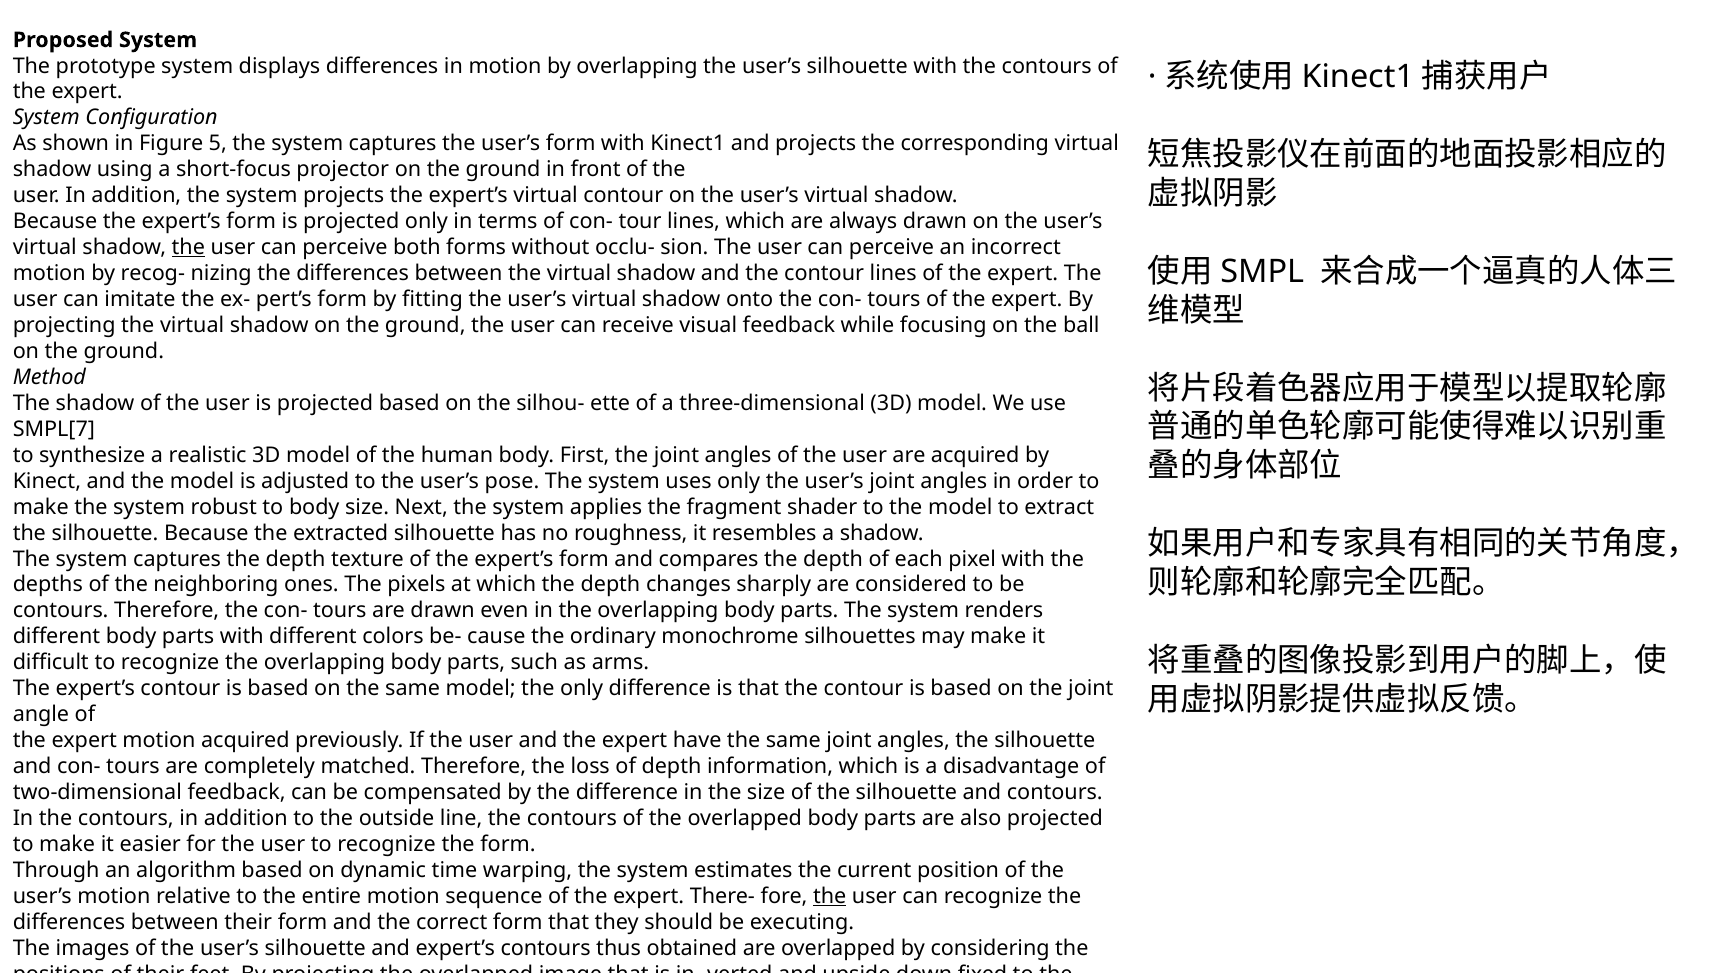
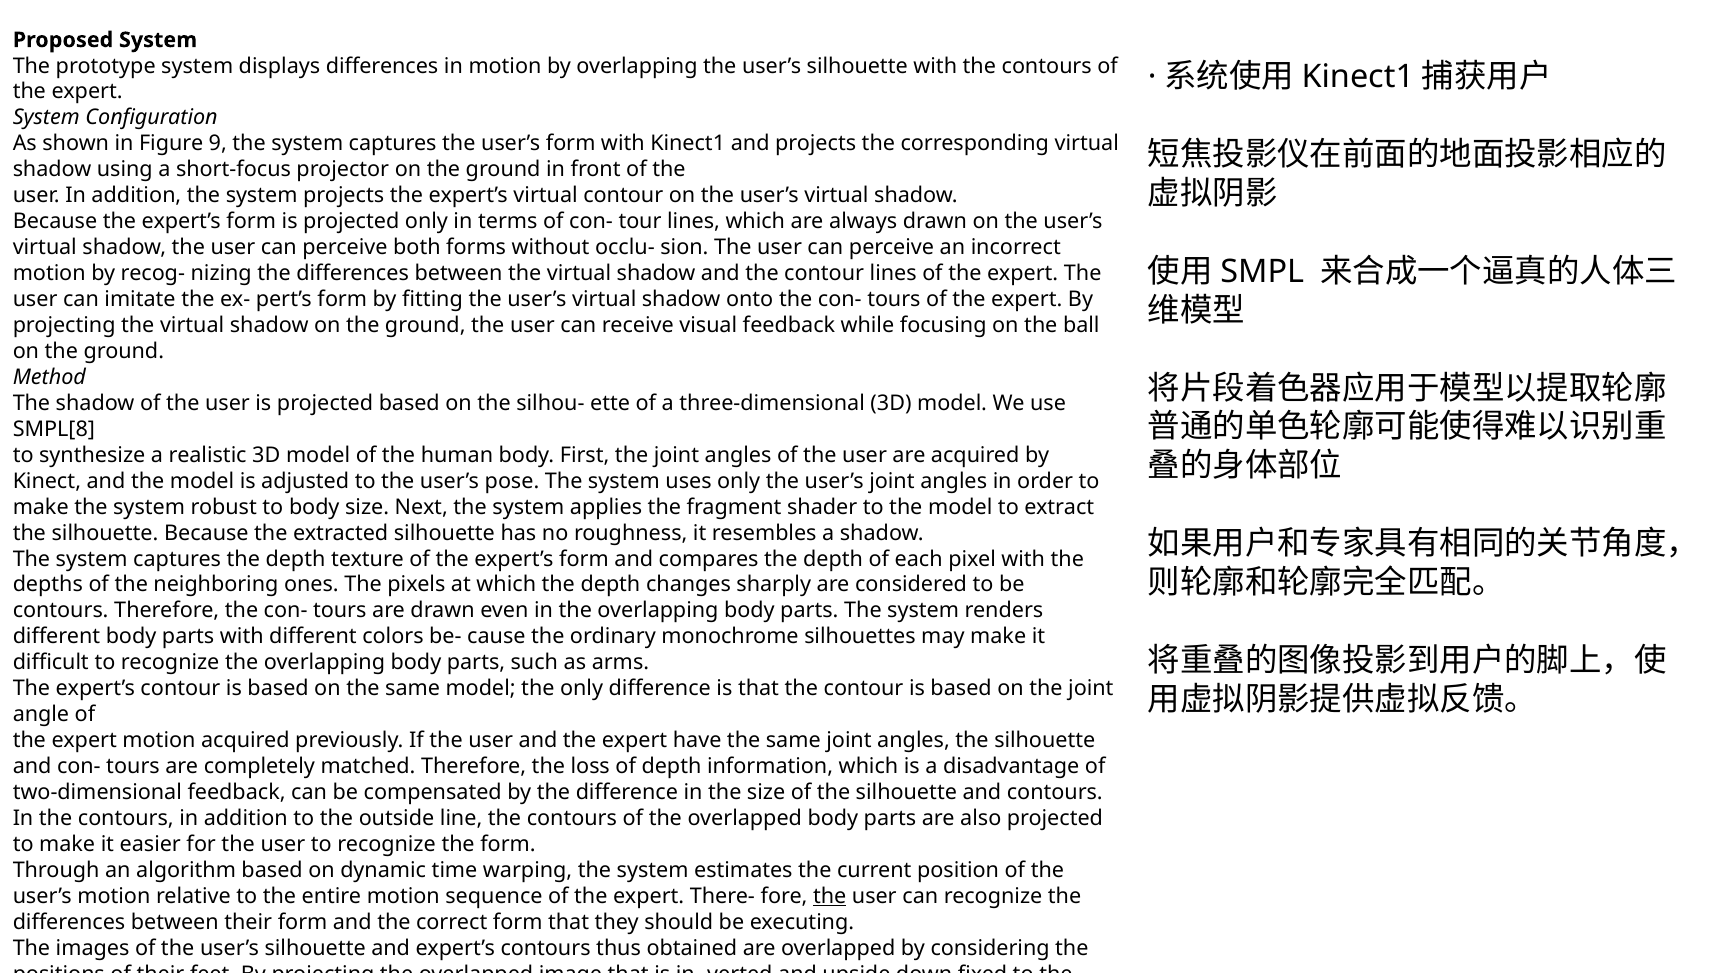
5: 5 -> 9
the at (188, 247) underline: present -> none
SMPL[7: SMPL[7 -> SMPL[8
